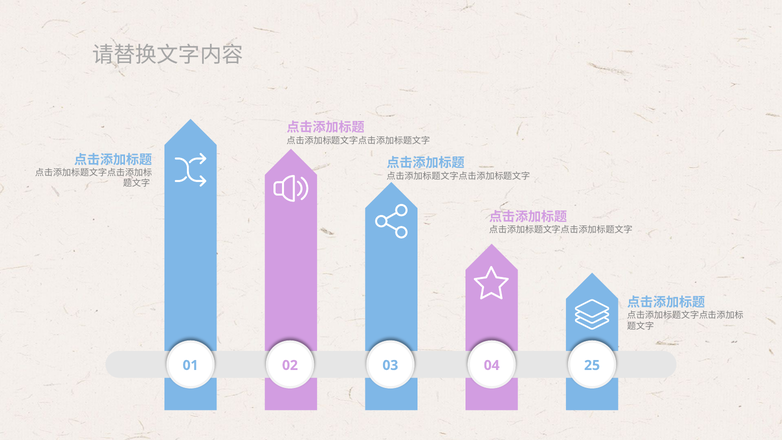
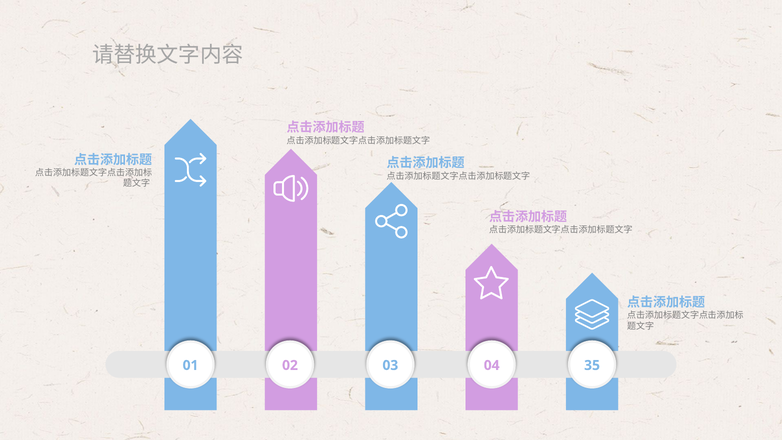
25: 25 -> 35
